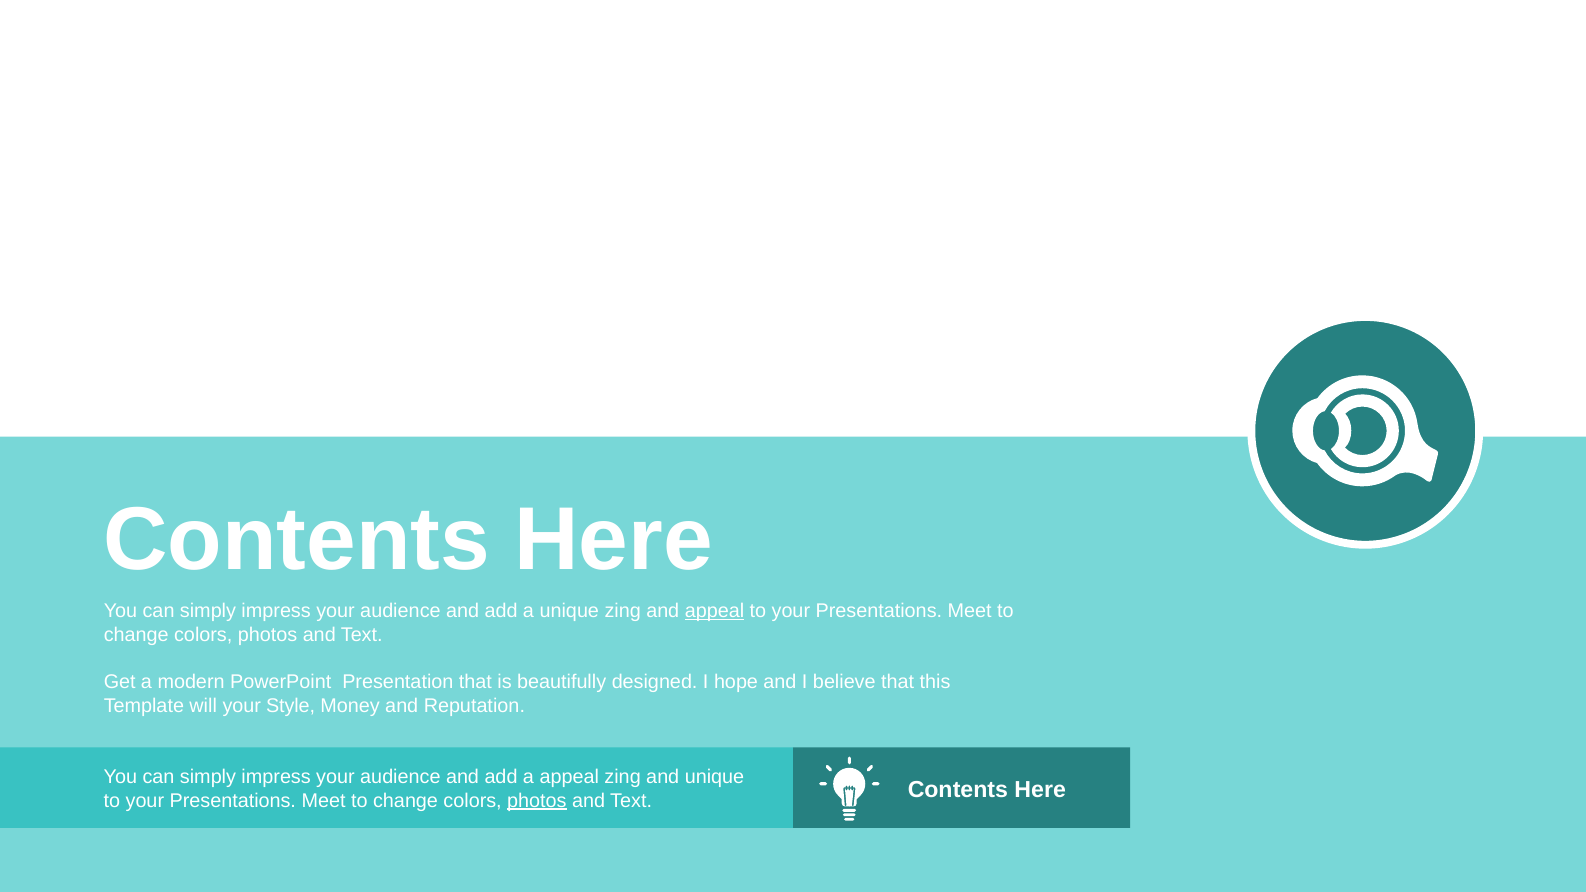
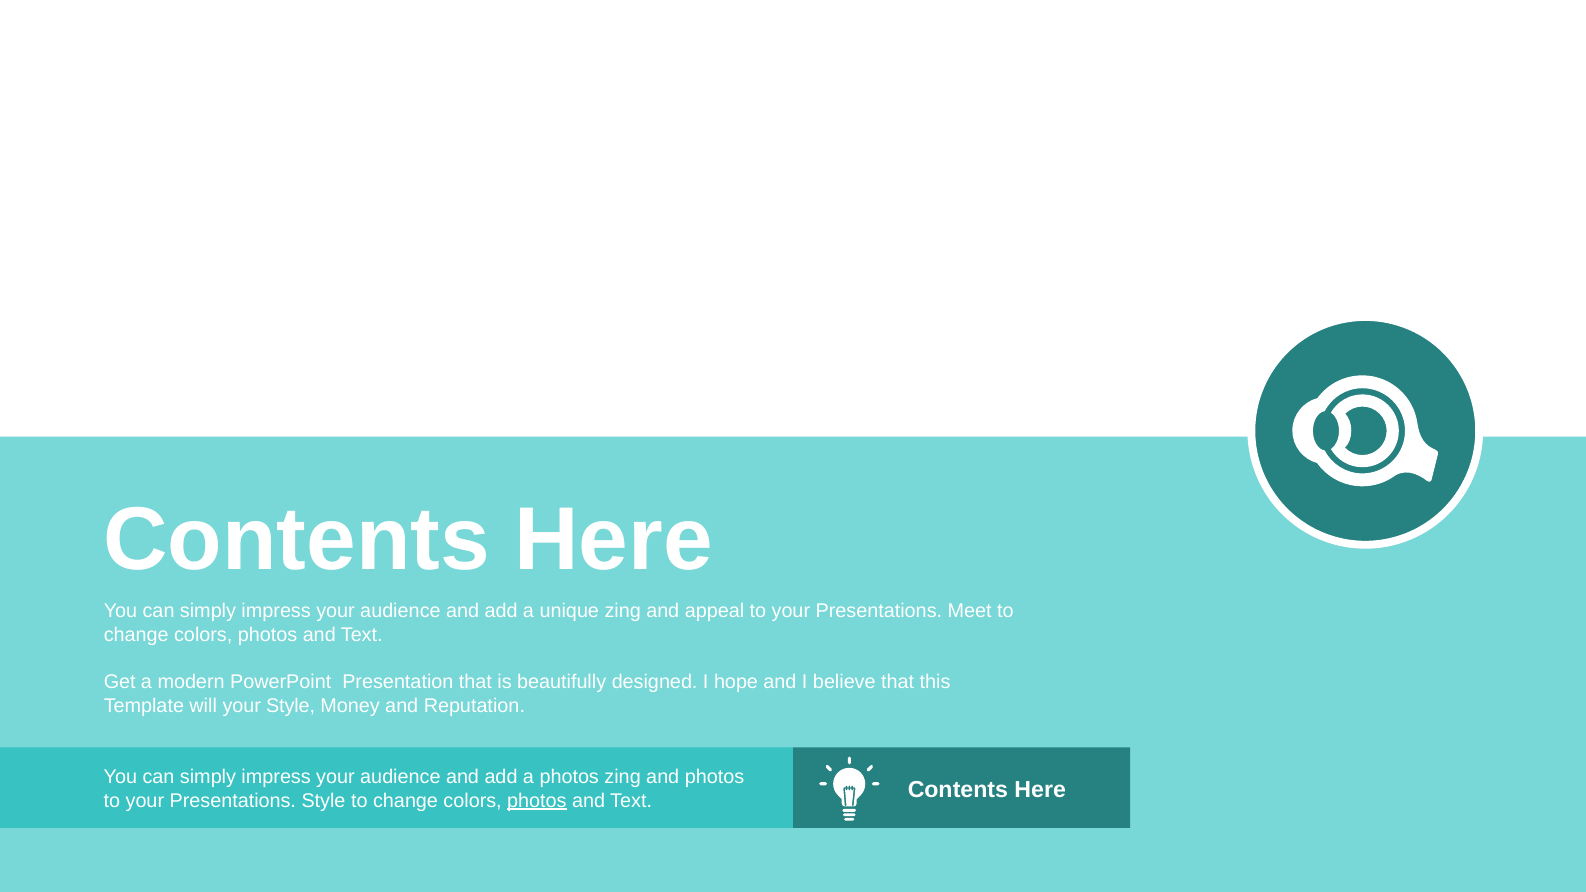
appeal at (715, 611) underline: present -> none
a appeal: appeal -> photos
and unique: unique -> photos
Meet at (324, 801): Meet -> Style
